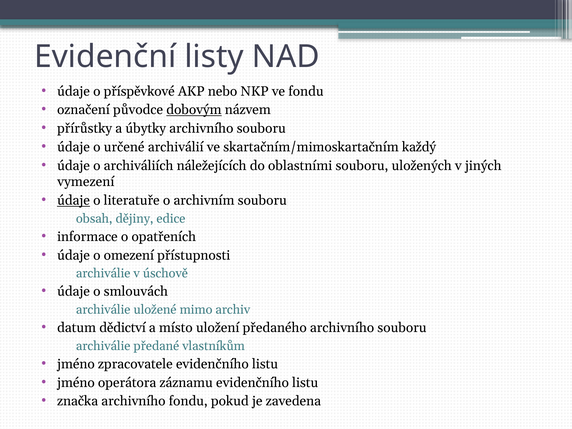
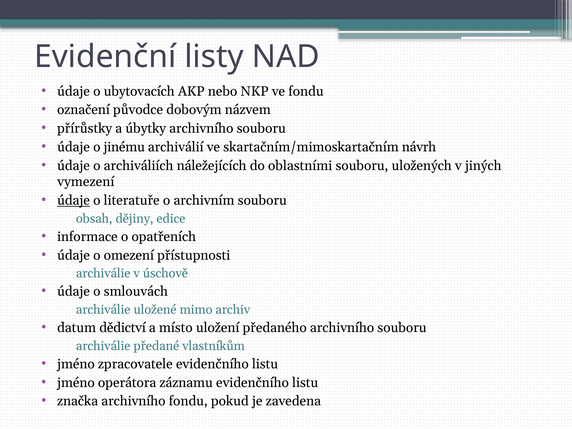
příspěvkové: příspěvkové -> ubytovacích
dobovým underline: present -> none
určené: určené -> jinému
každý: každý -> návrh
